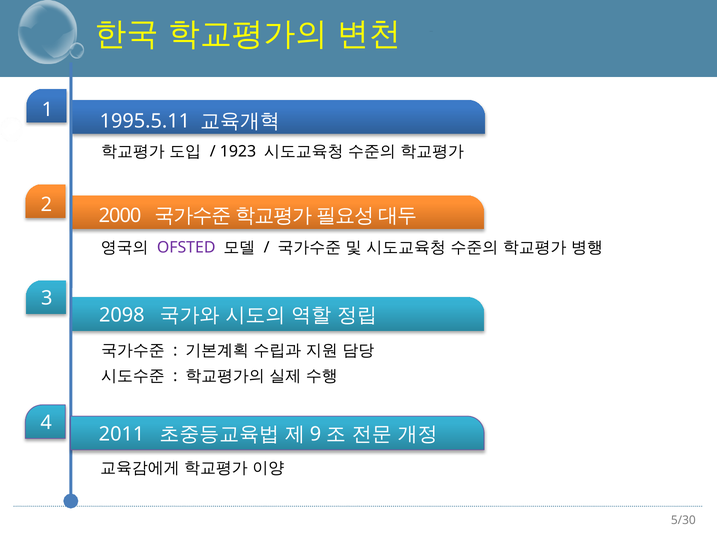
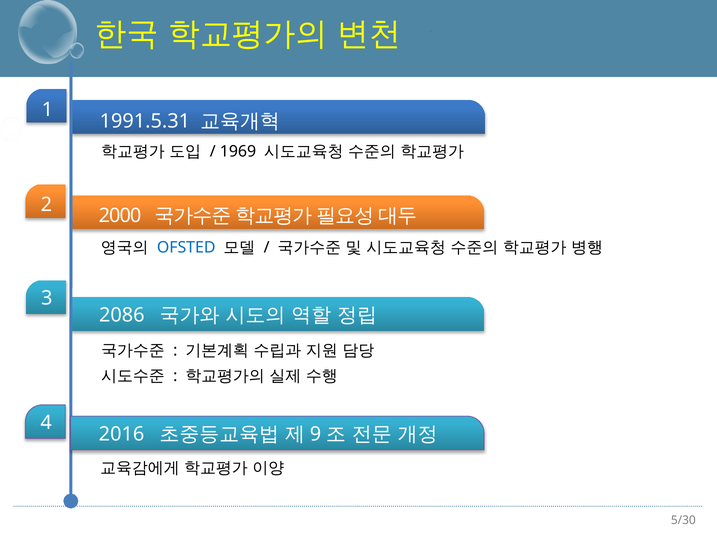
1995.5.11: 1995.5.11 -> 1991.5.31
1923: 1923 -> 1969
OFSTED colour: purple -> blue
2098: 2098 -> 2086
2011: 2011 -> 2016
